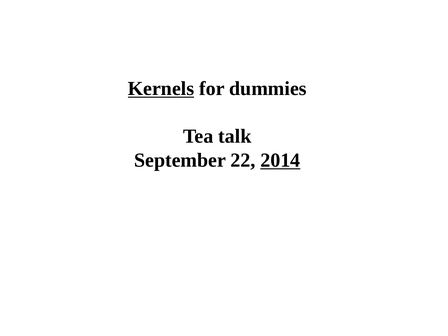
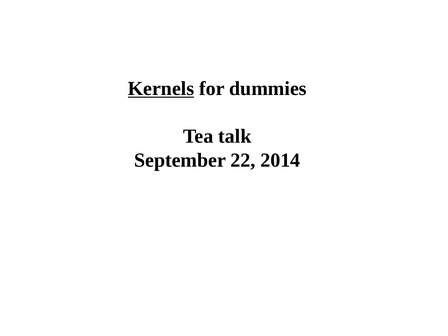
2014 underline: present -> none
